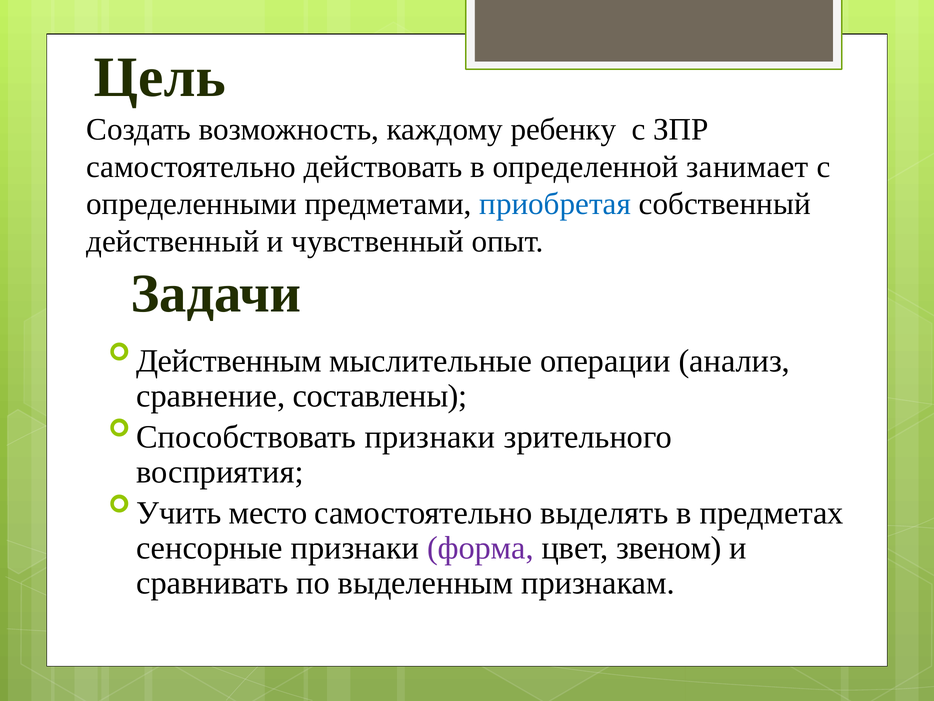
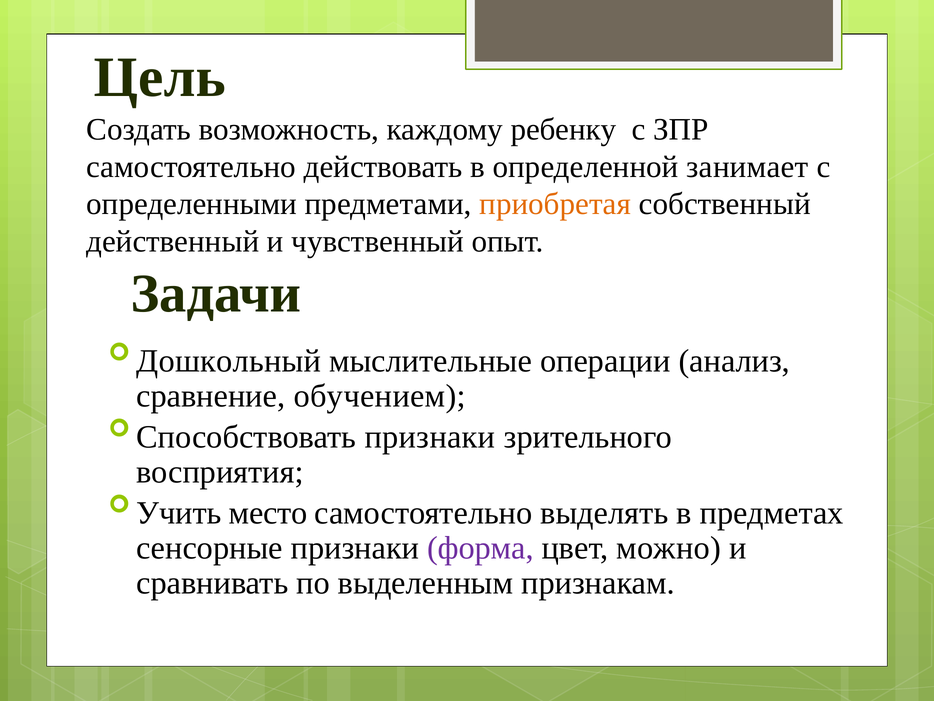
приобретая colour: blue -> orange
Действенным: Действенным -> Дошкольный
составлены: составлены -> обучением
звеном: звеном -> можно
